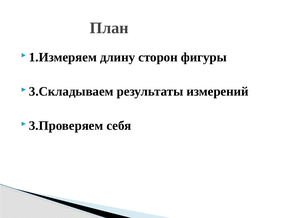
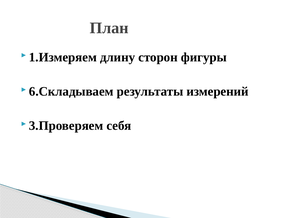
3.Складываем: 3.Складываем -> 6.Складываем
